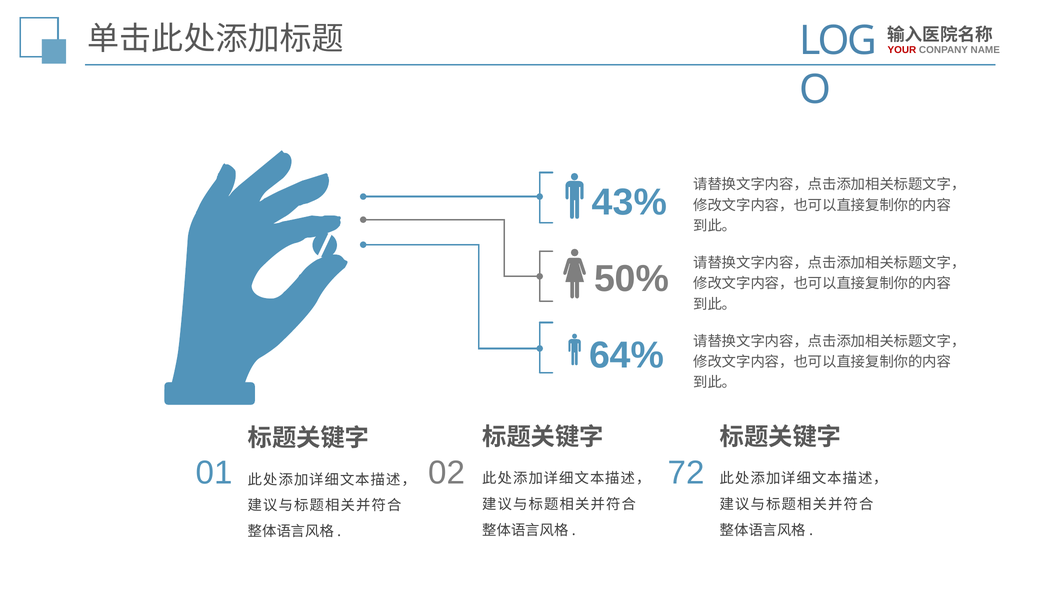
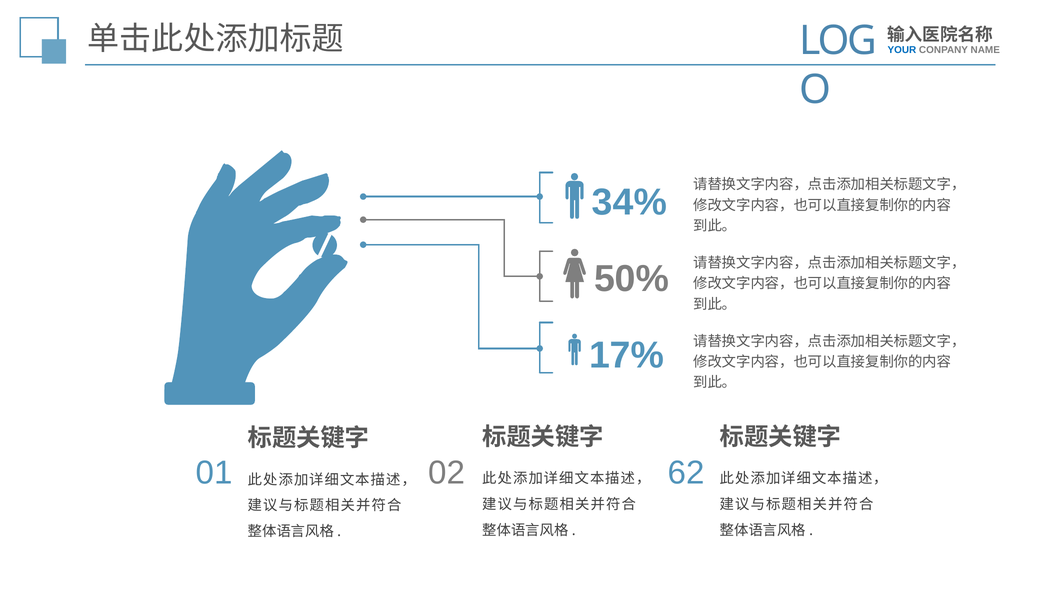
YOUR colour: red -> blue
43%: 43% -> 34%
64%: 64% -> 17%
72: 72 -> 62
